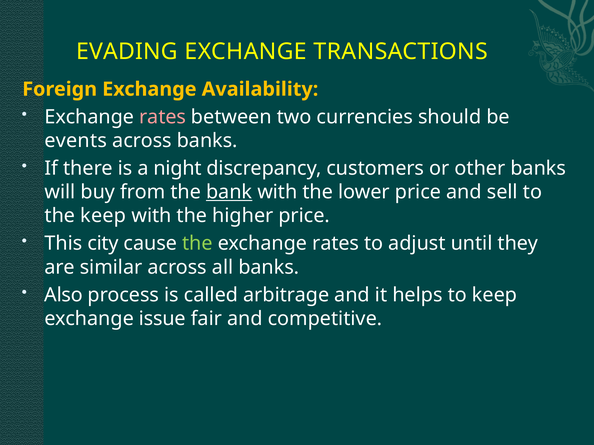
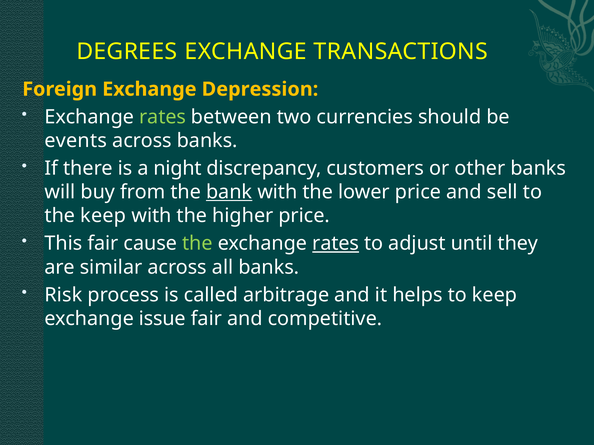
EVADING: EVADING -> DEGREES
Availability: Availability -> Depression
rates at (163, 117) colour: pink -> light green
This city: city -> fair
rates at (336, 244) underline: none -> present
Also: Also -> Risk
